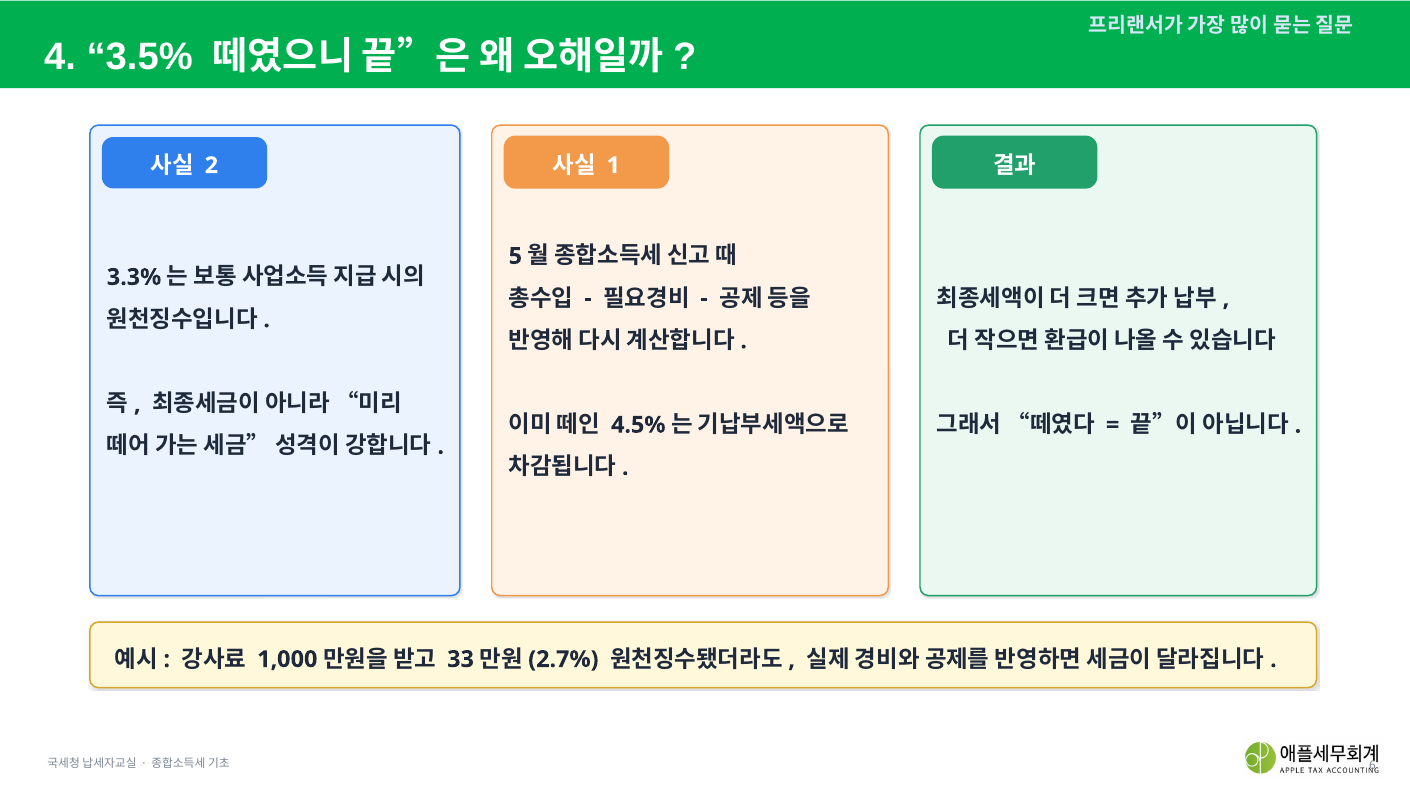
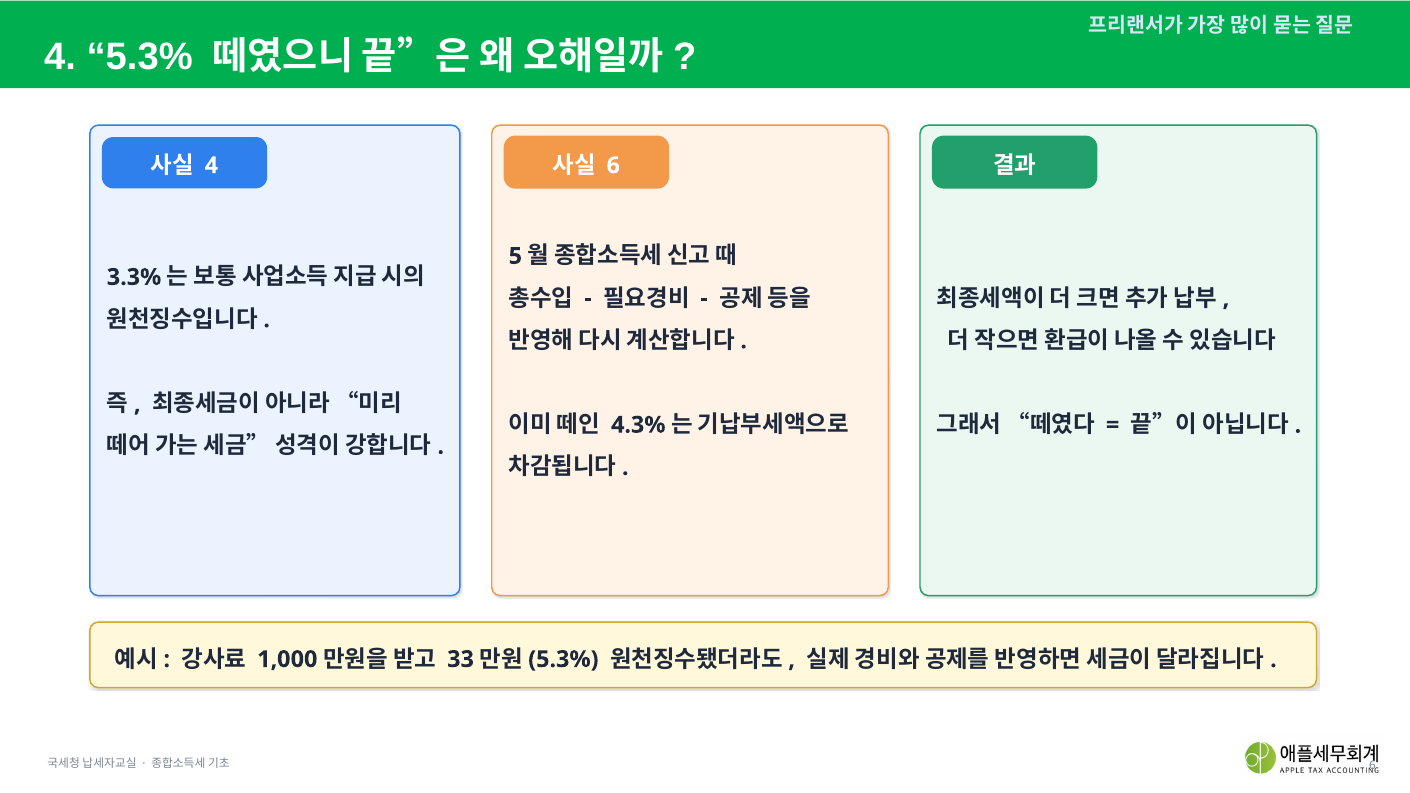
4 3.5%: 3.5% -> 5.3%
2 at (211, 165): 2 -> 4
1 at (613, 165): 1 -> 6
4.5%: 4.5% -> 4.3%
2.7% at (563, 659): 2.7% -> 5.3%
